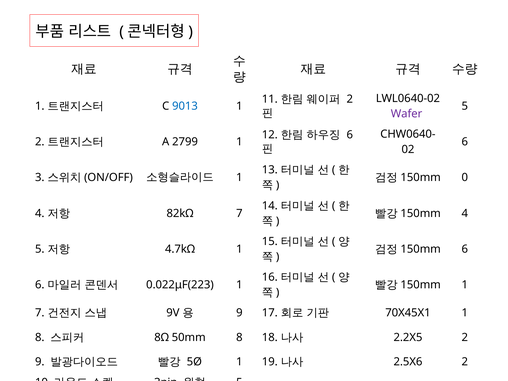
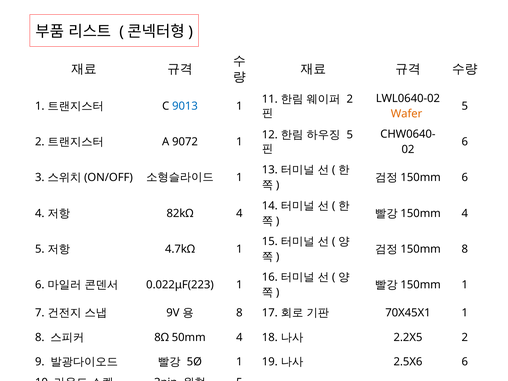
Wafer colour: purple -> orange
6 at (350, 135): 6 -> 5
2799: 2799 -> 9072
0 at (465, 178): 0 -> 6
82kΩ 7: 7 -> 4
6 at (465, 249): 6 -> 8
9 at (239, 313): 9 -> 8
50mm 8: 8 -> 4
2.5X6 2: 2 -> 6
